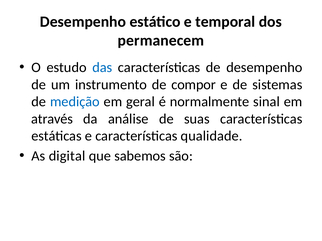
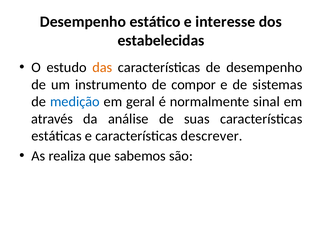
temporal: temporal -> interesse
permanecem: permanecem -> estabelecidas
das colour: blue -> orange
qualidade: qualidade -> descrever
digital: digital -> realiza
